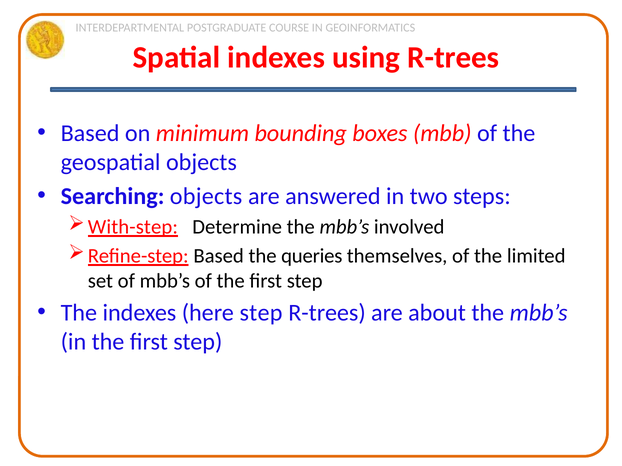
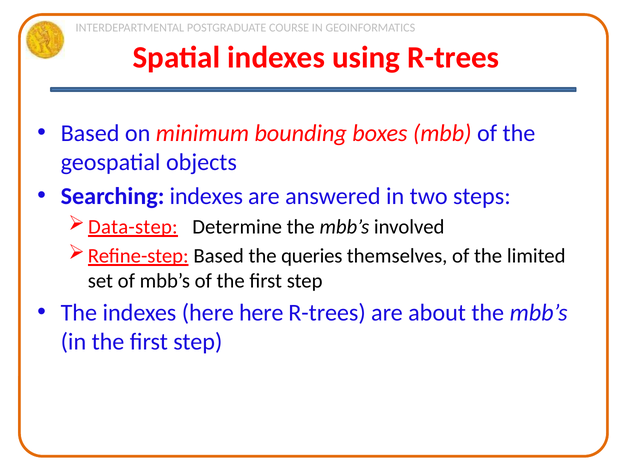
Searching objects: objects -> indexes
With-step: With-step -> Data-step
here step: step -> here
